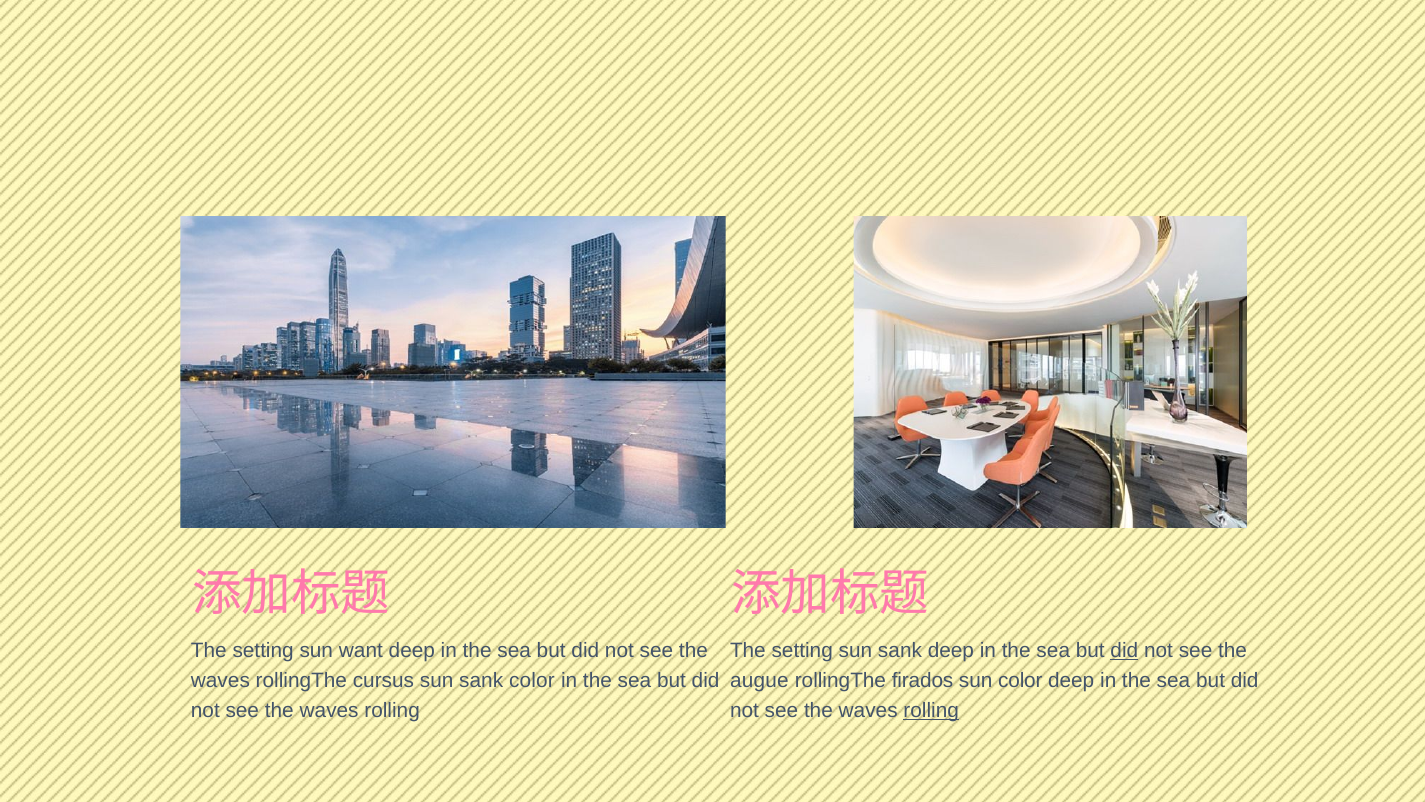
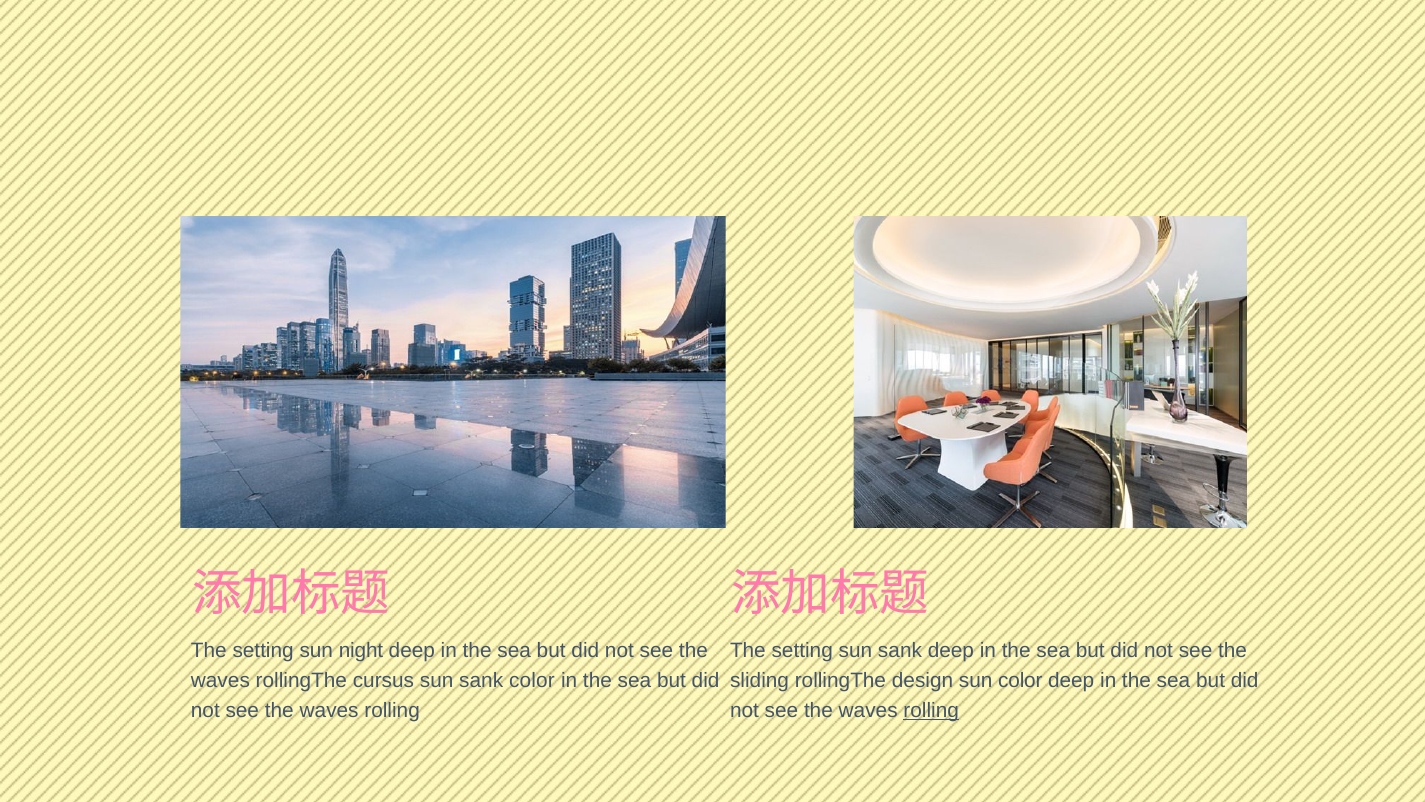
want: want -> night
did at (1124, 650) underline: present -> none
augue: augue -> sliding
firados: firados -> design
